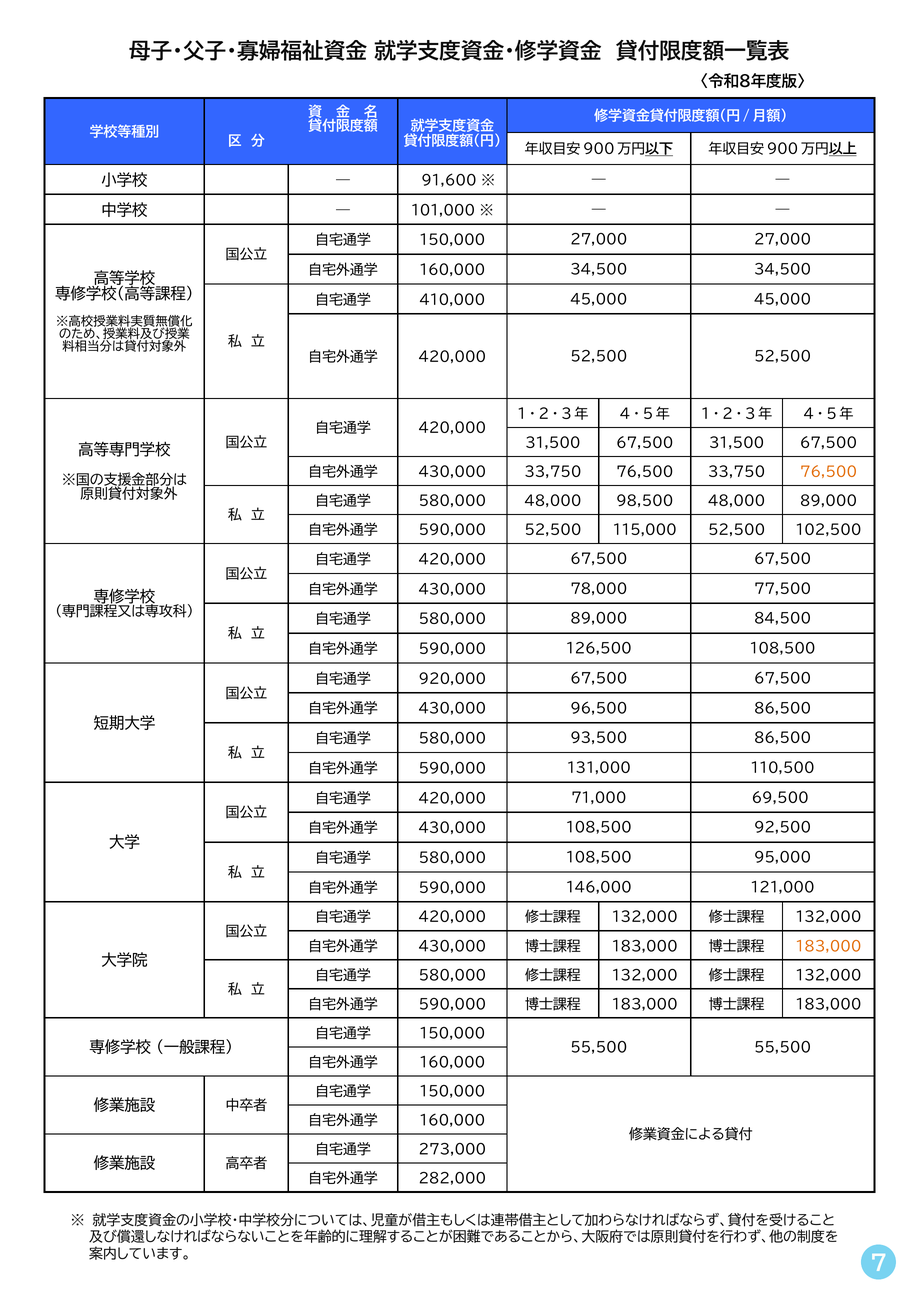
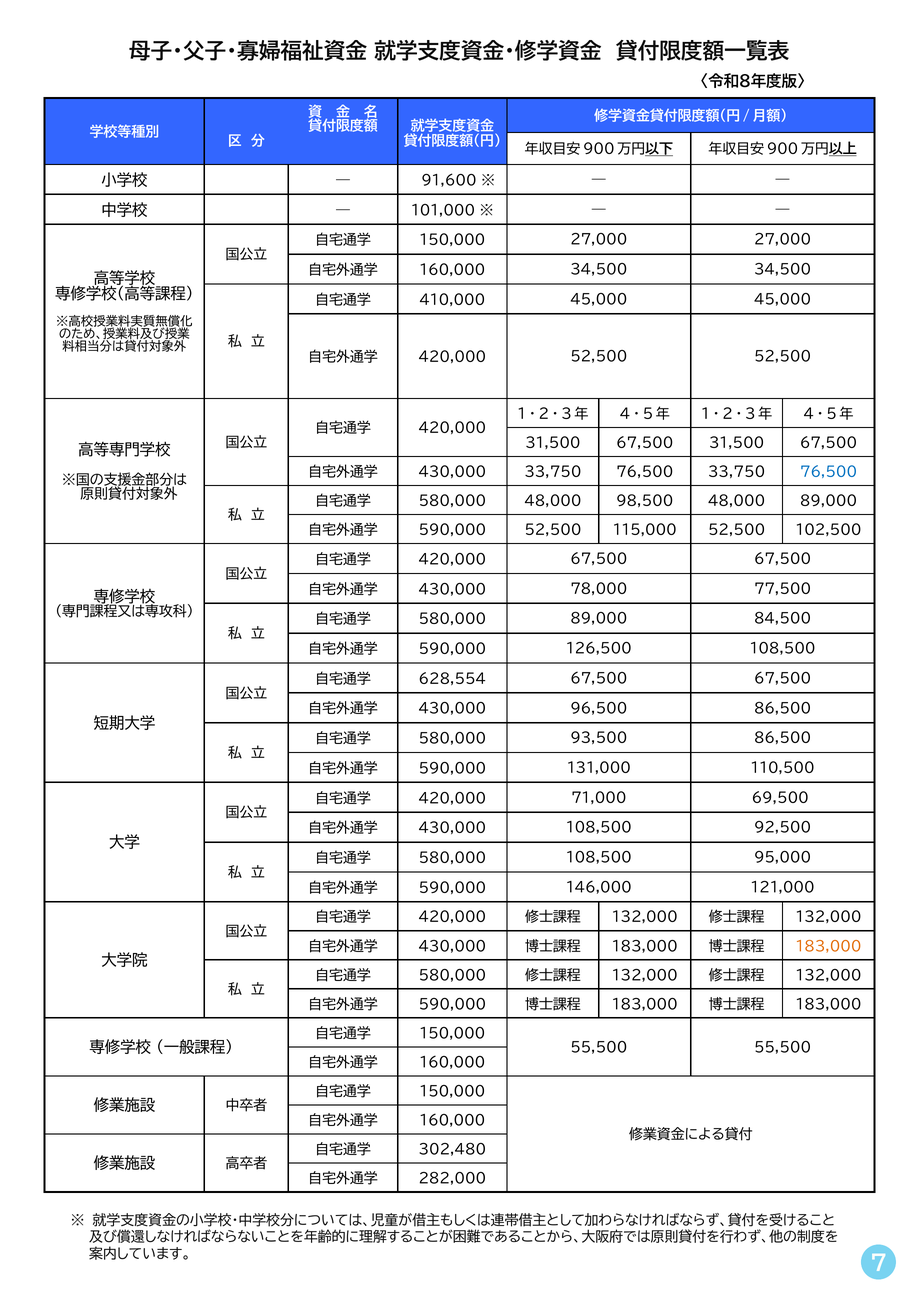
76,500 at (829, 472) colour: orange -> blue
920,000: 920,000 -> 628,554
273,000: 273,000 -> 302,480
